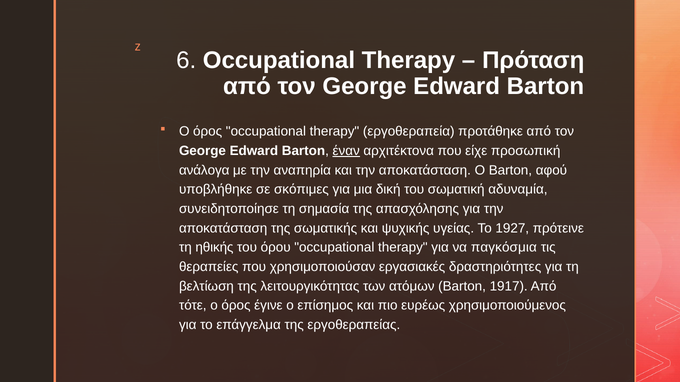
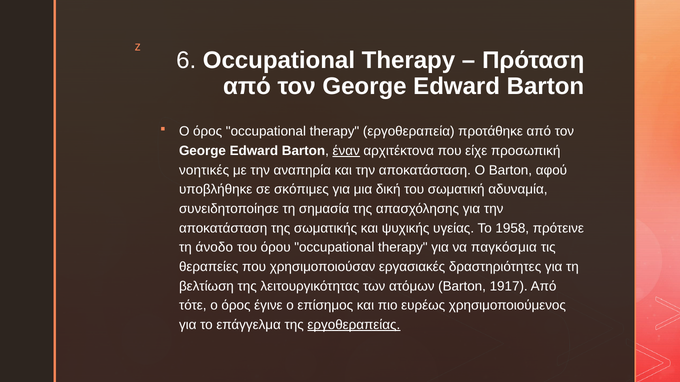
ανάλογα: ανάλογα -> νοητικές
1927: 1927 -> 1958
ηθικής: ηθικής -> άνοδο
εργοθεραπείας underline: none -> present
